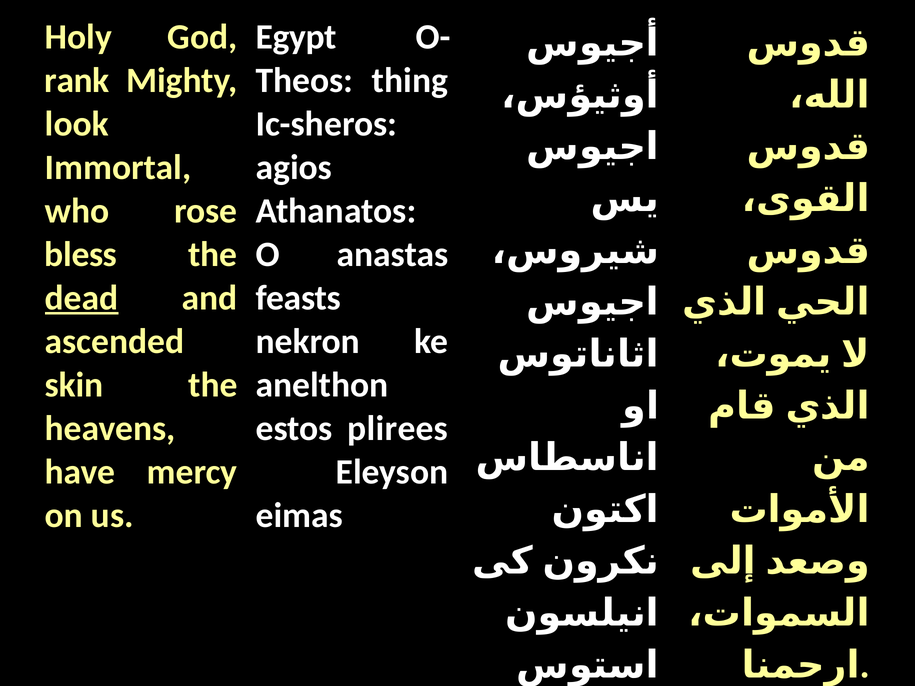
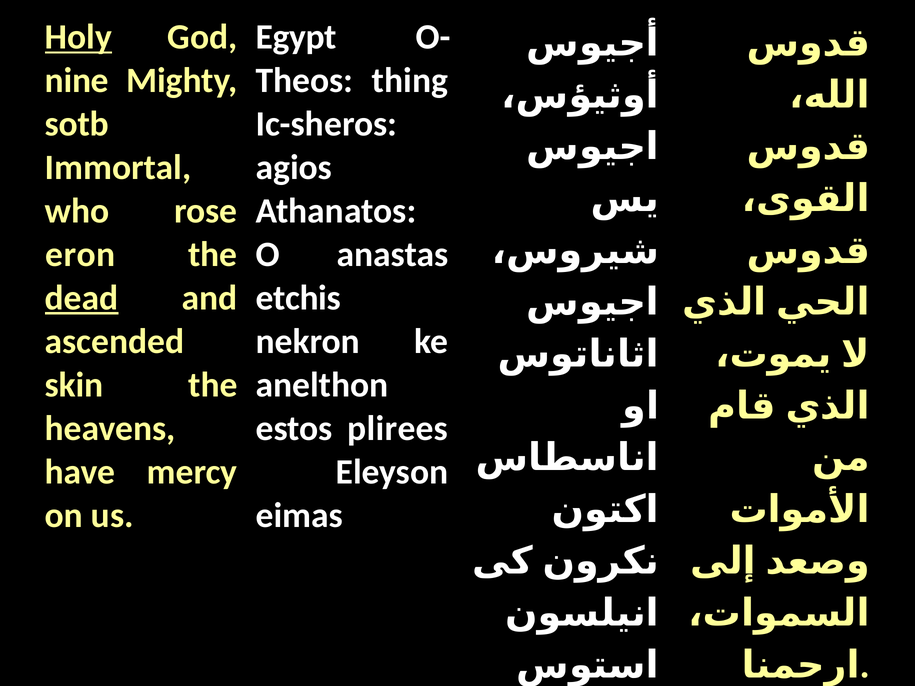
Holy underline: none -> present
rank: rank -> nine
look: look -> sotb
bless: bless -> eron
feasts: feasts -> etchis
